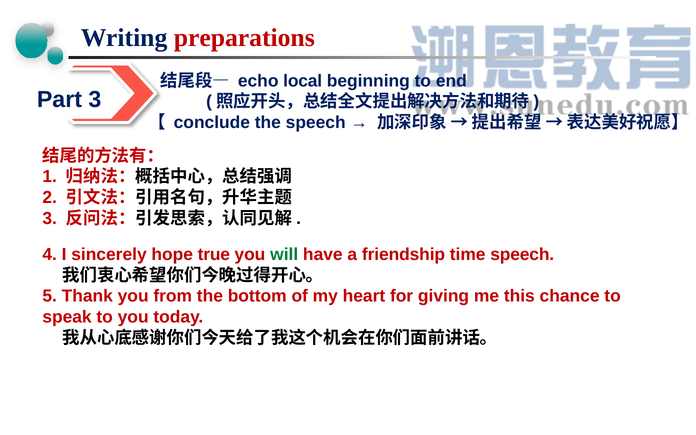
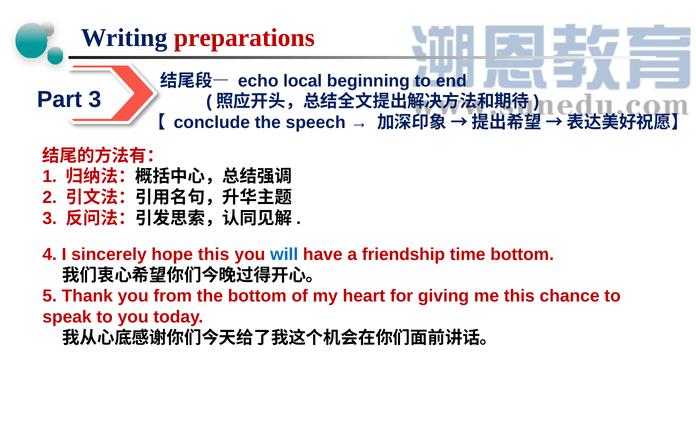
hope true: true -> this
will colour: green -> blue
time speech: speech -> bottom
